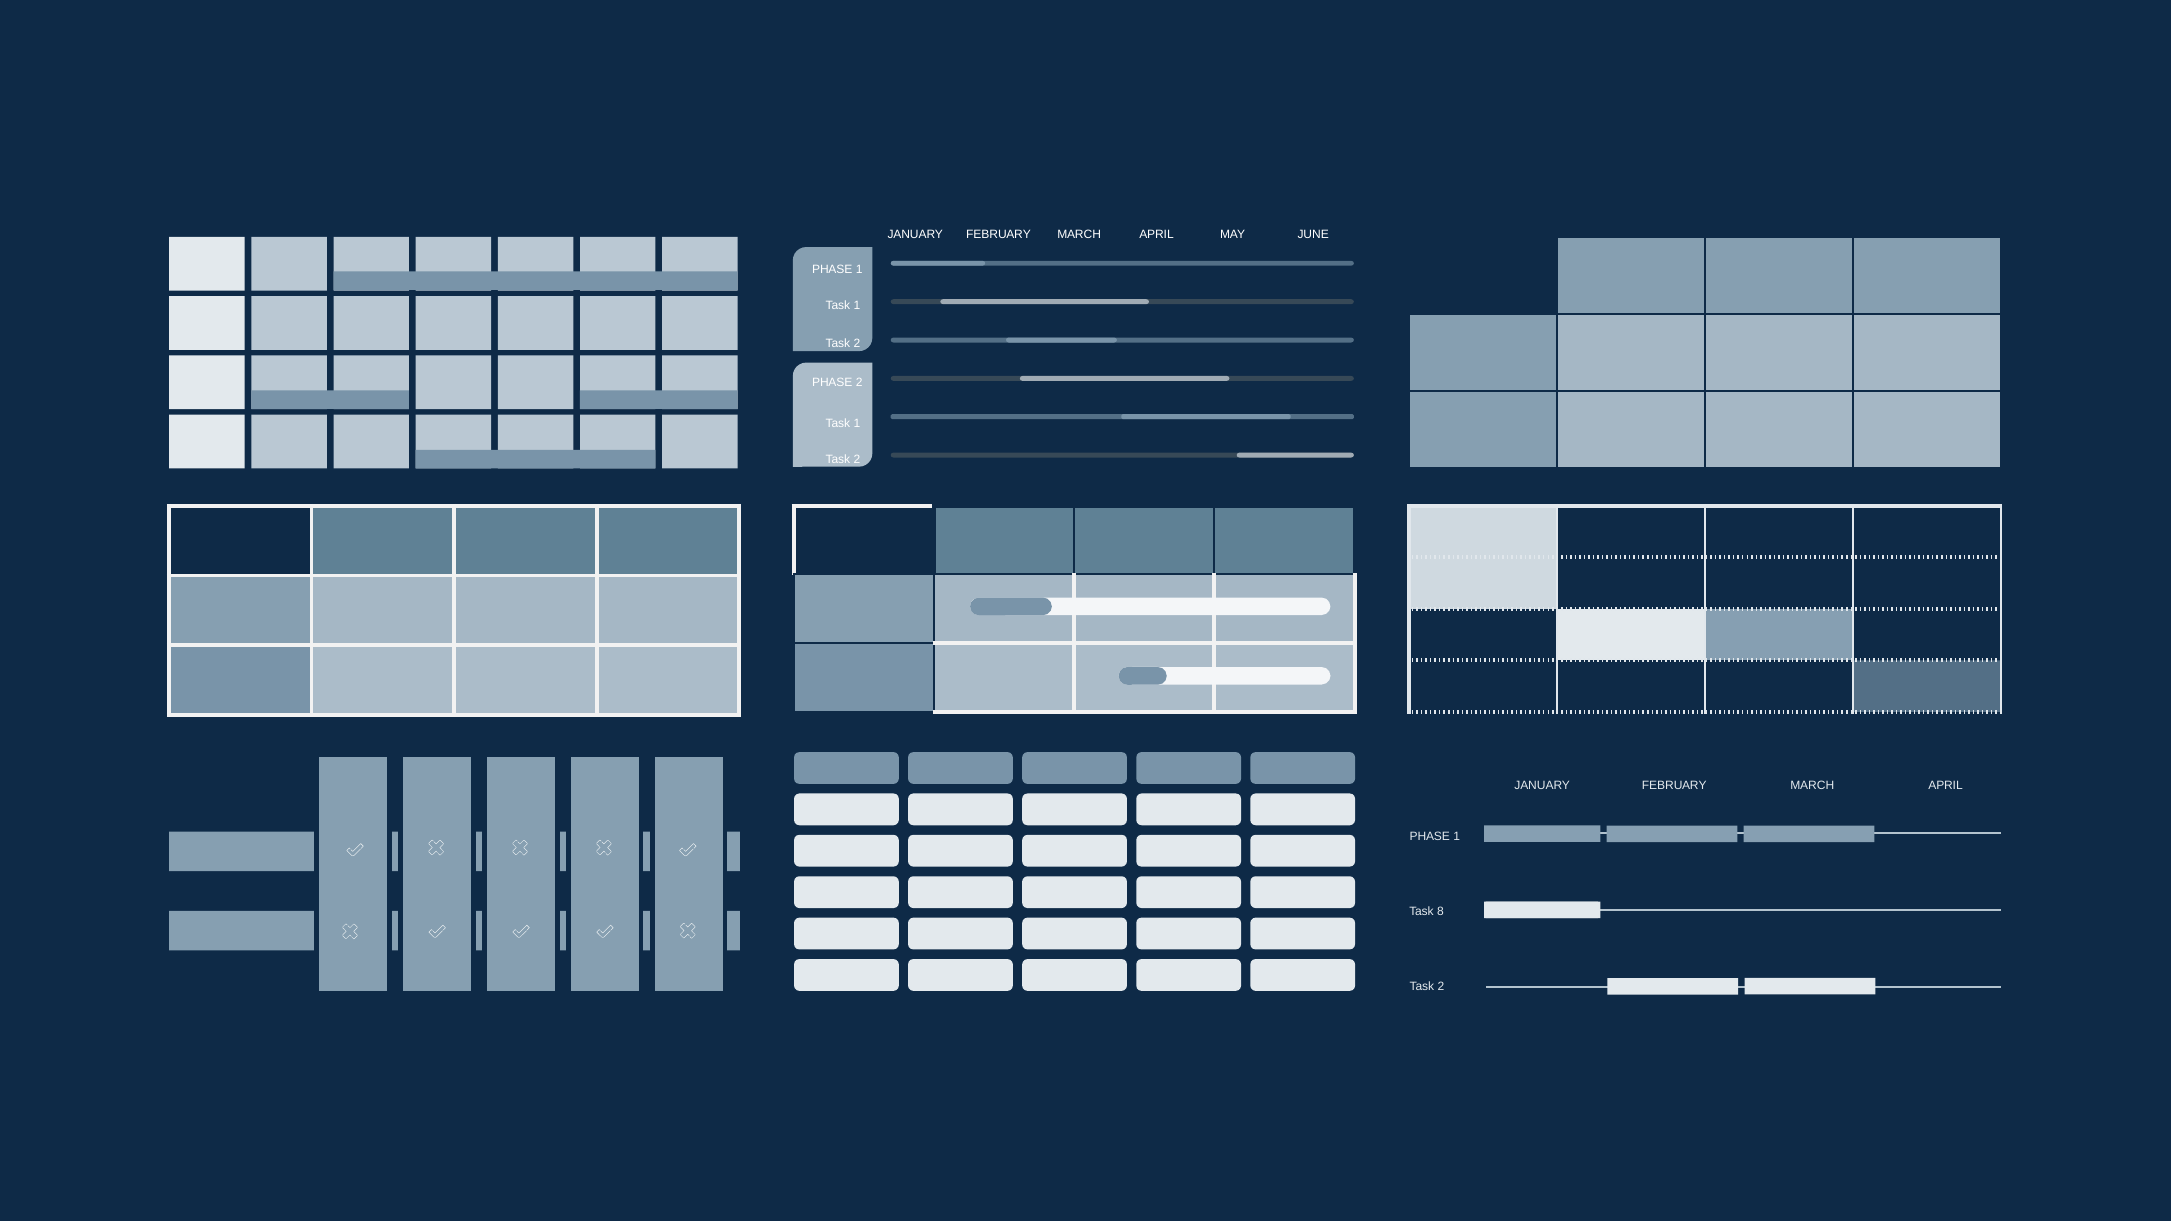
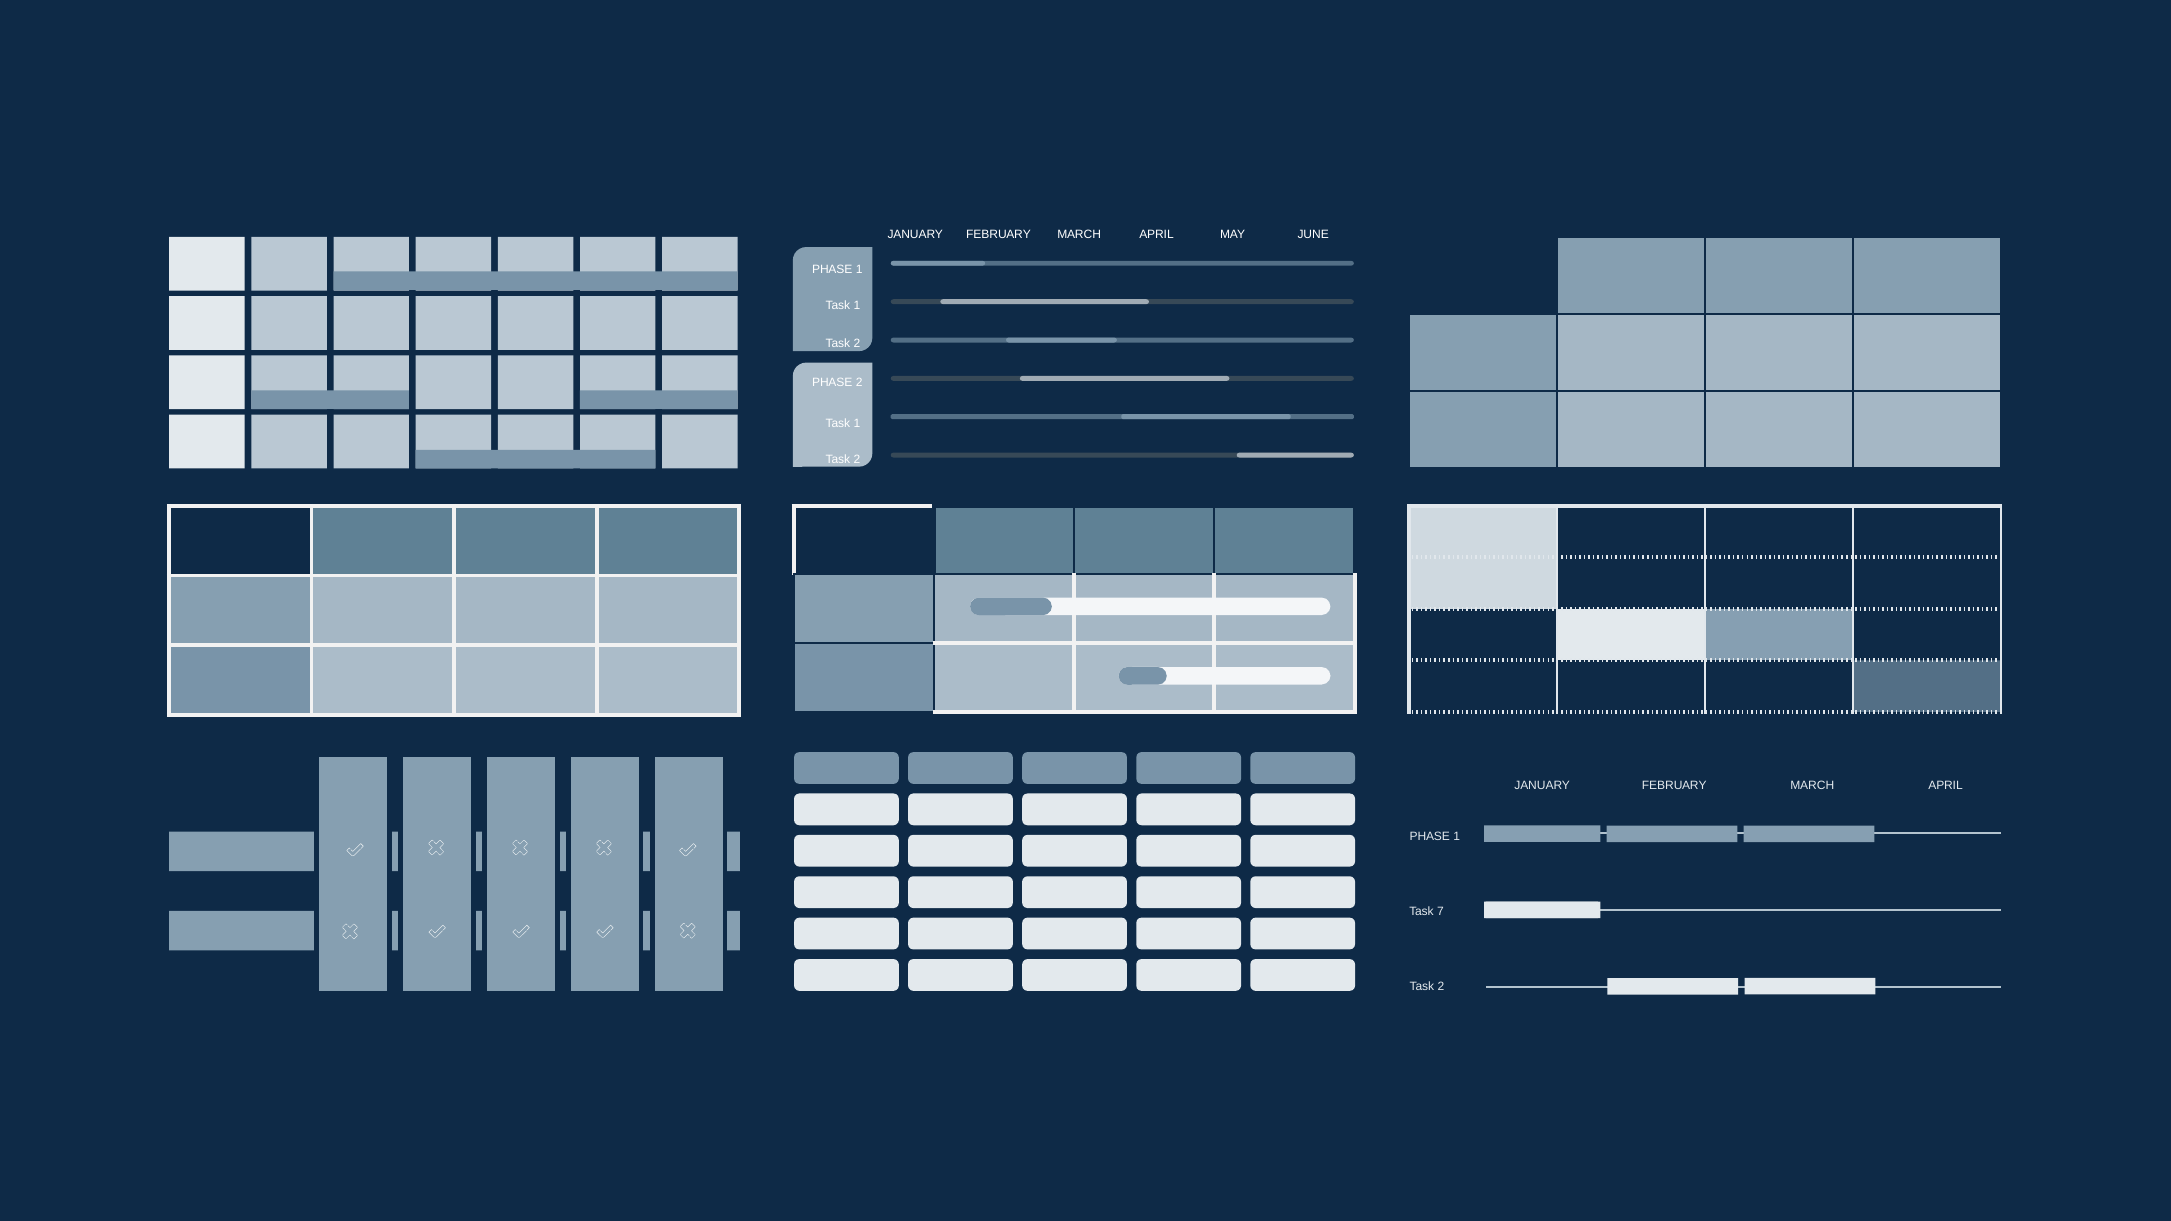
8: 8 -> 7
